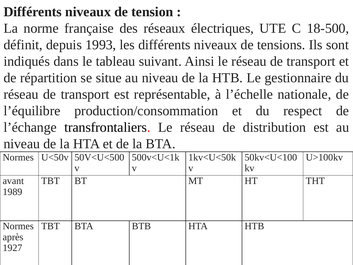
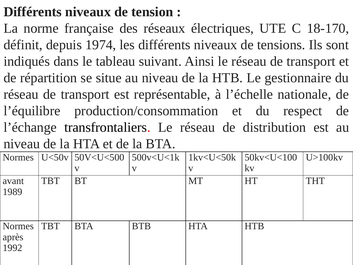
18-500: 18-500 -> 18-170
1993: 1993 -> 1974
1927: 1927 -> 1992
